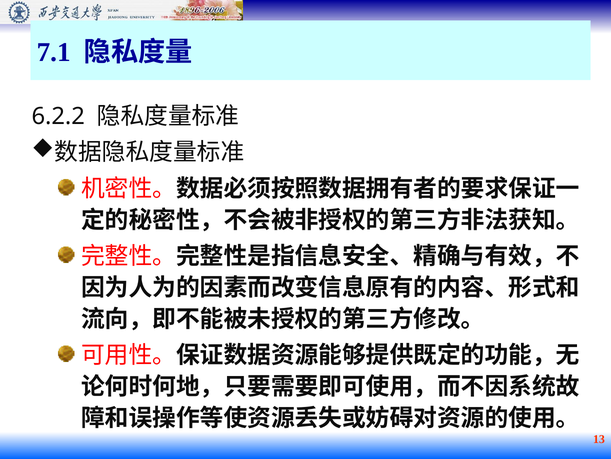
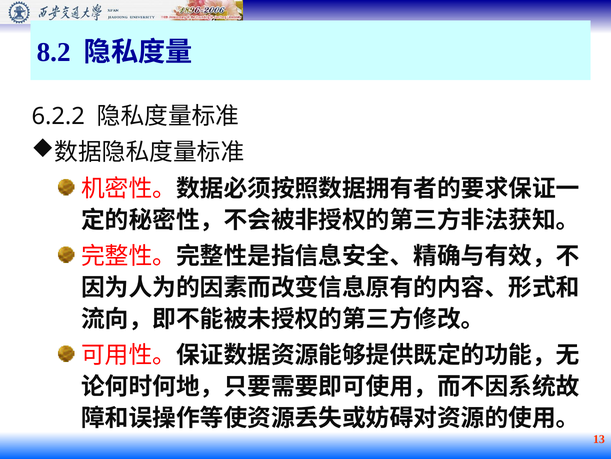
7.1: 7.1 -> 8.2
